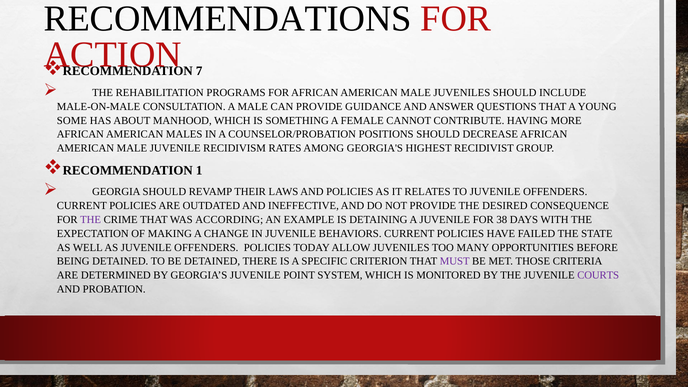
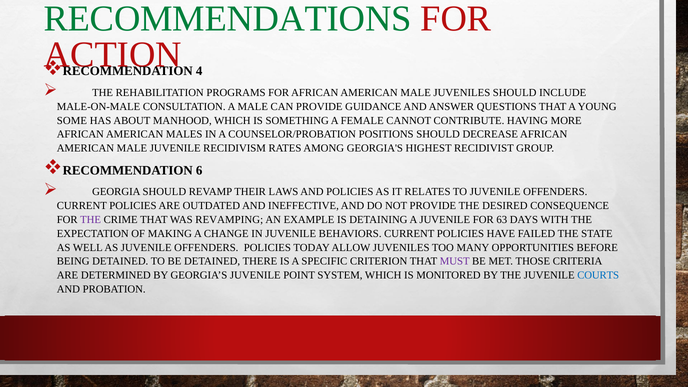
RECOMMENDATIONS colour: black -> green
7: 7 -> 4
1: 1 -> 6
ACCORDING: ACCORDING -> REVAMPING
38: 38 -> 63
COURTS colour: purple -> blue
